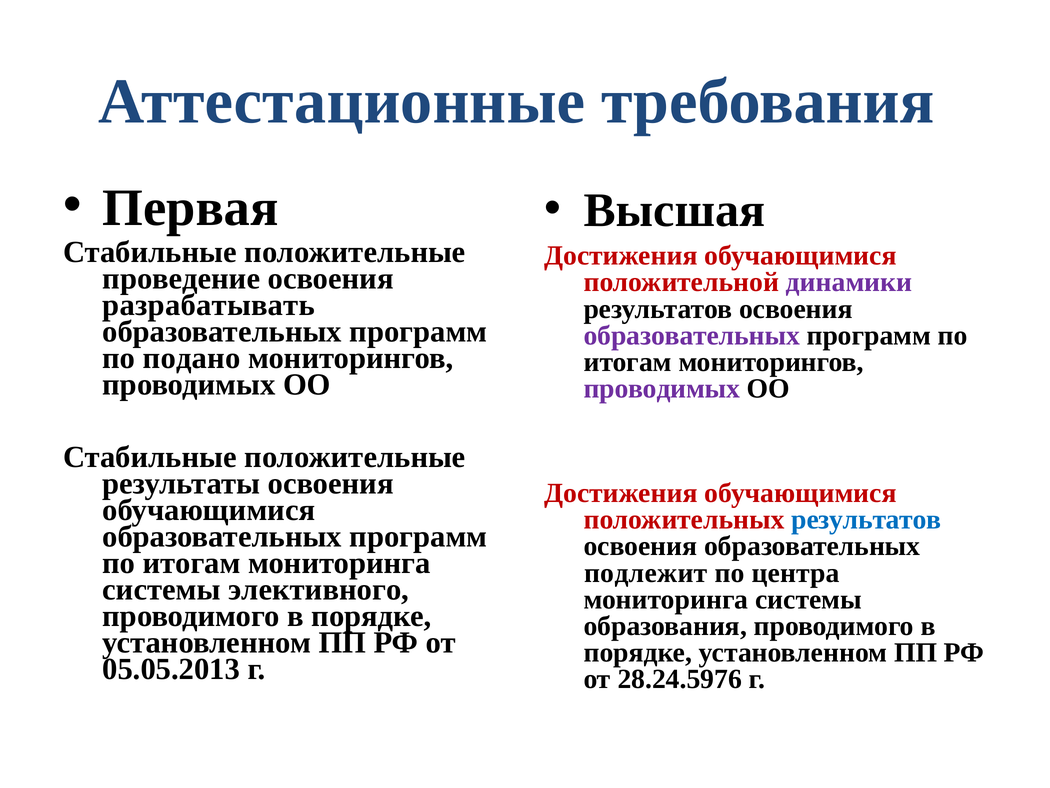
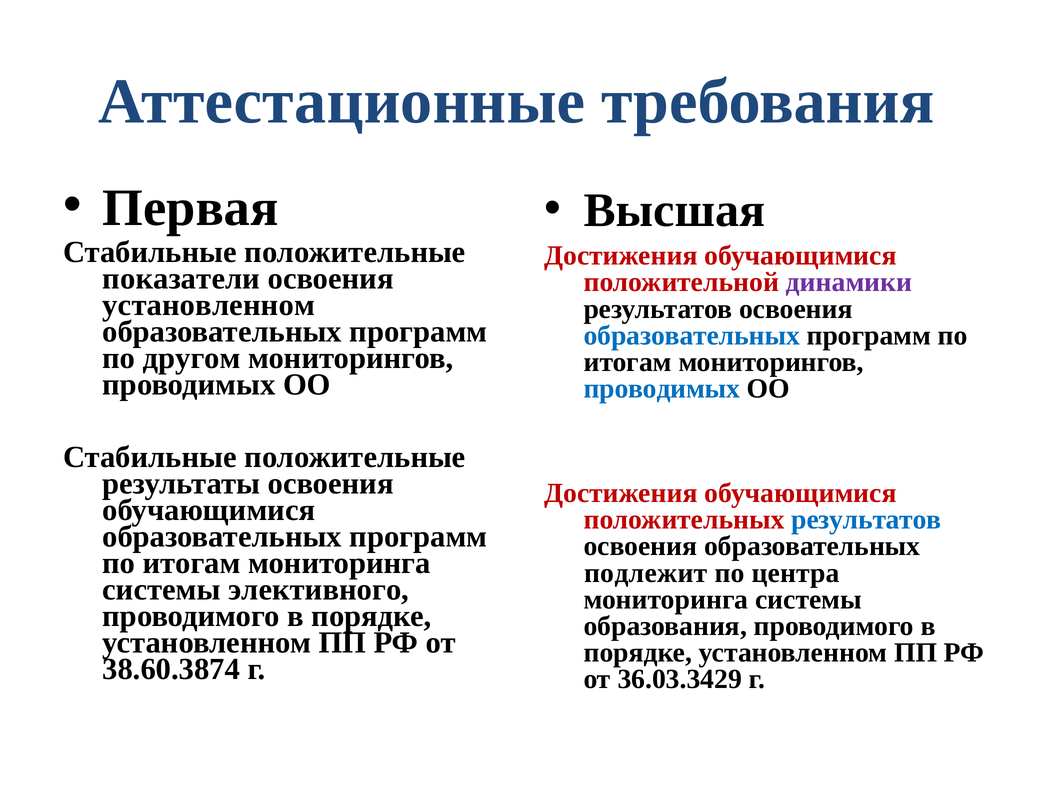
проведение: проведение -> показатели
разрабатывать at (209, 305): разрабатывать -> установленном
образовательных at (692, 335) colour: purple -> blue
подано: подано -> другом
проводимых at (662, 388) colour: purple -> blue
05.05.2013: 05.05.2013 -> 38.60.3874
28.24.5976: 28.24.5976 -> 36.03.3429
